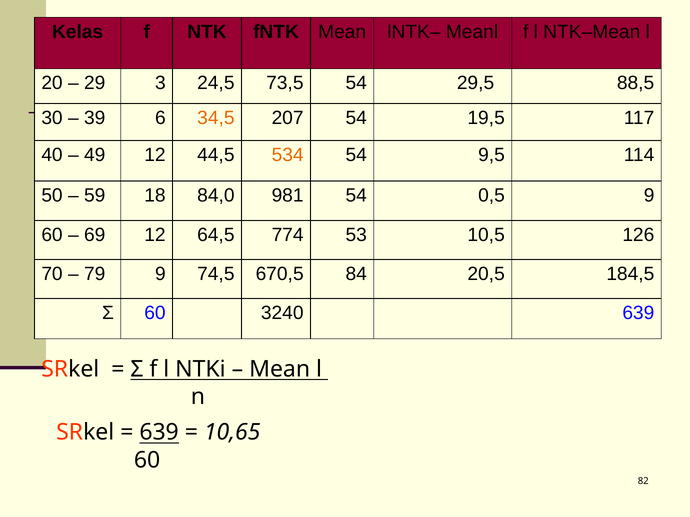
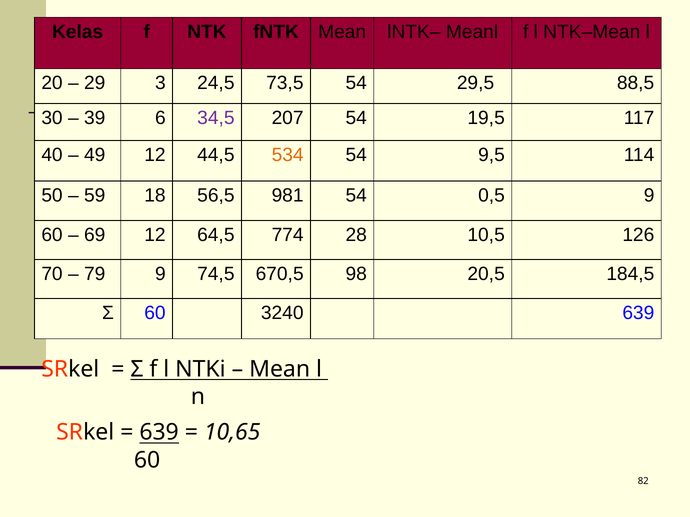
34,5 colour: orange -> purple
84,0: 84,0 -> 56,5
53: 53 -> 28
84: 84 -> 98
